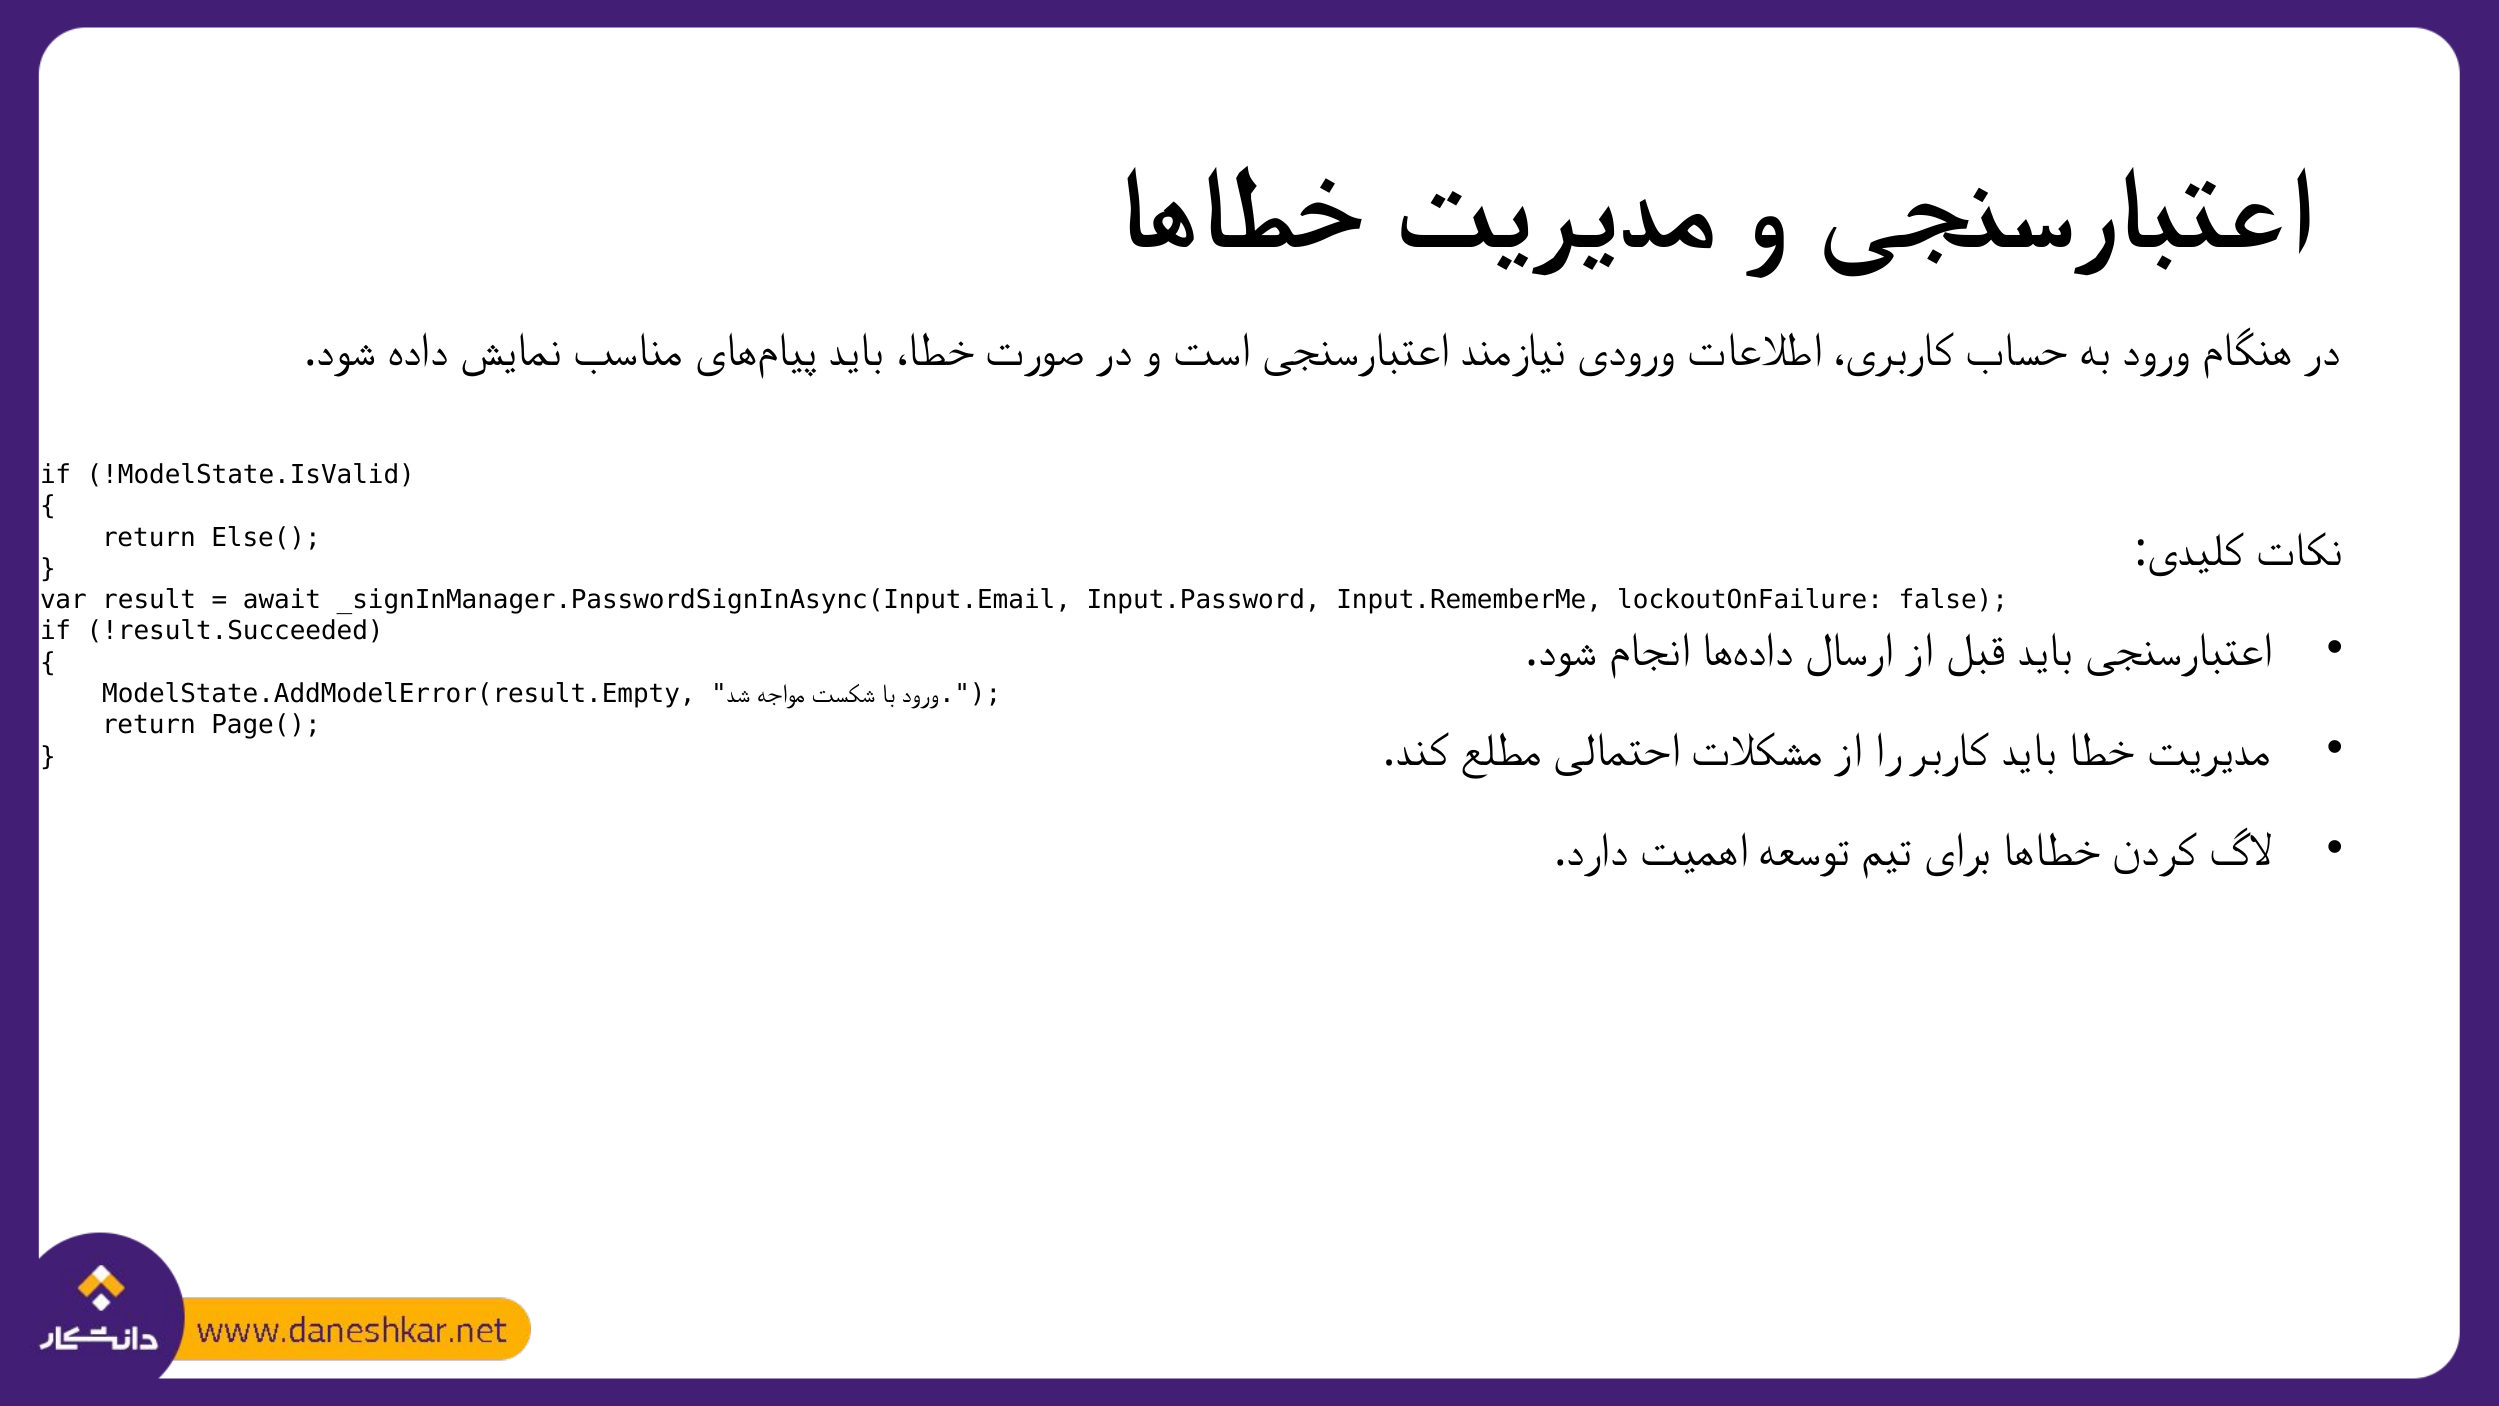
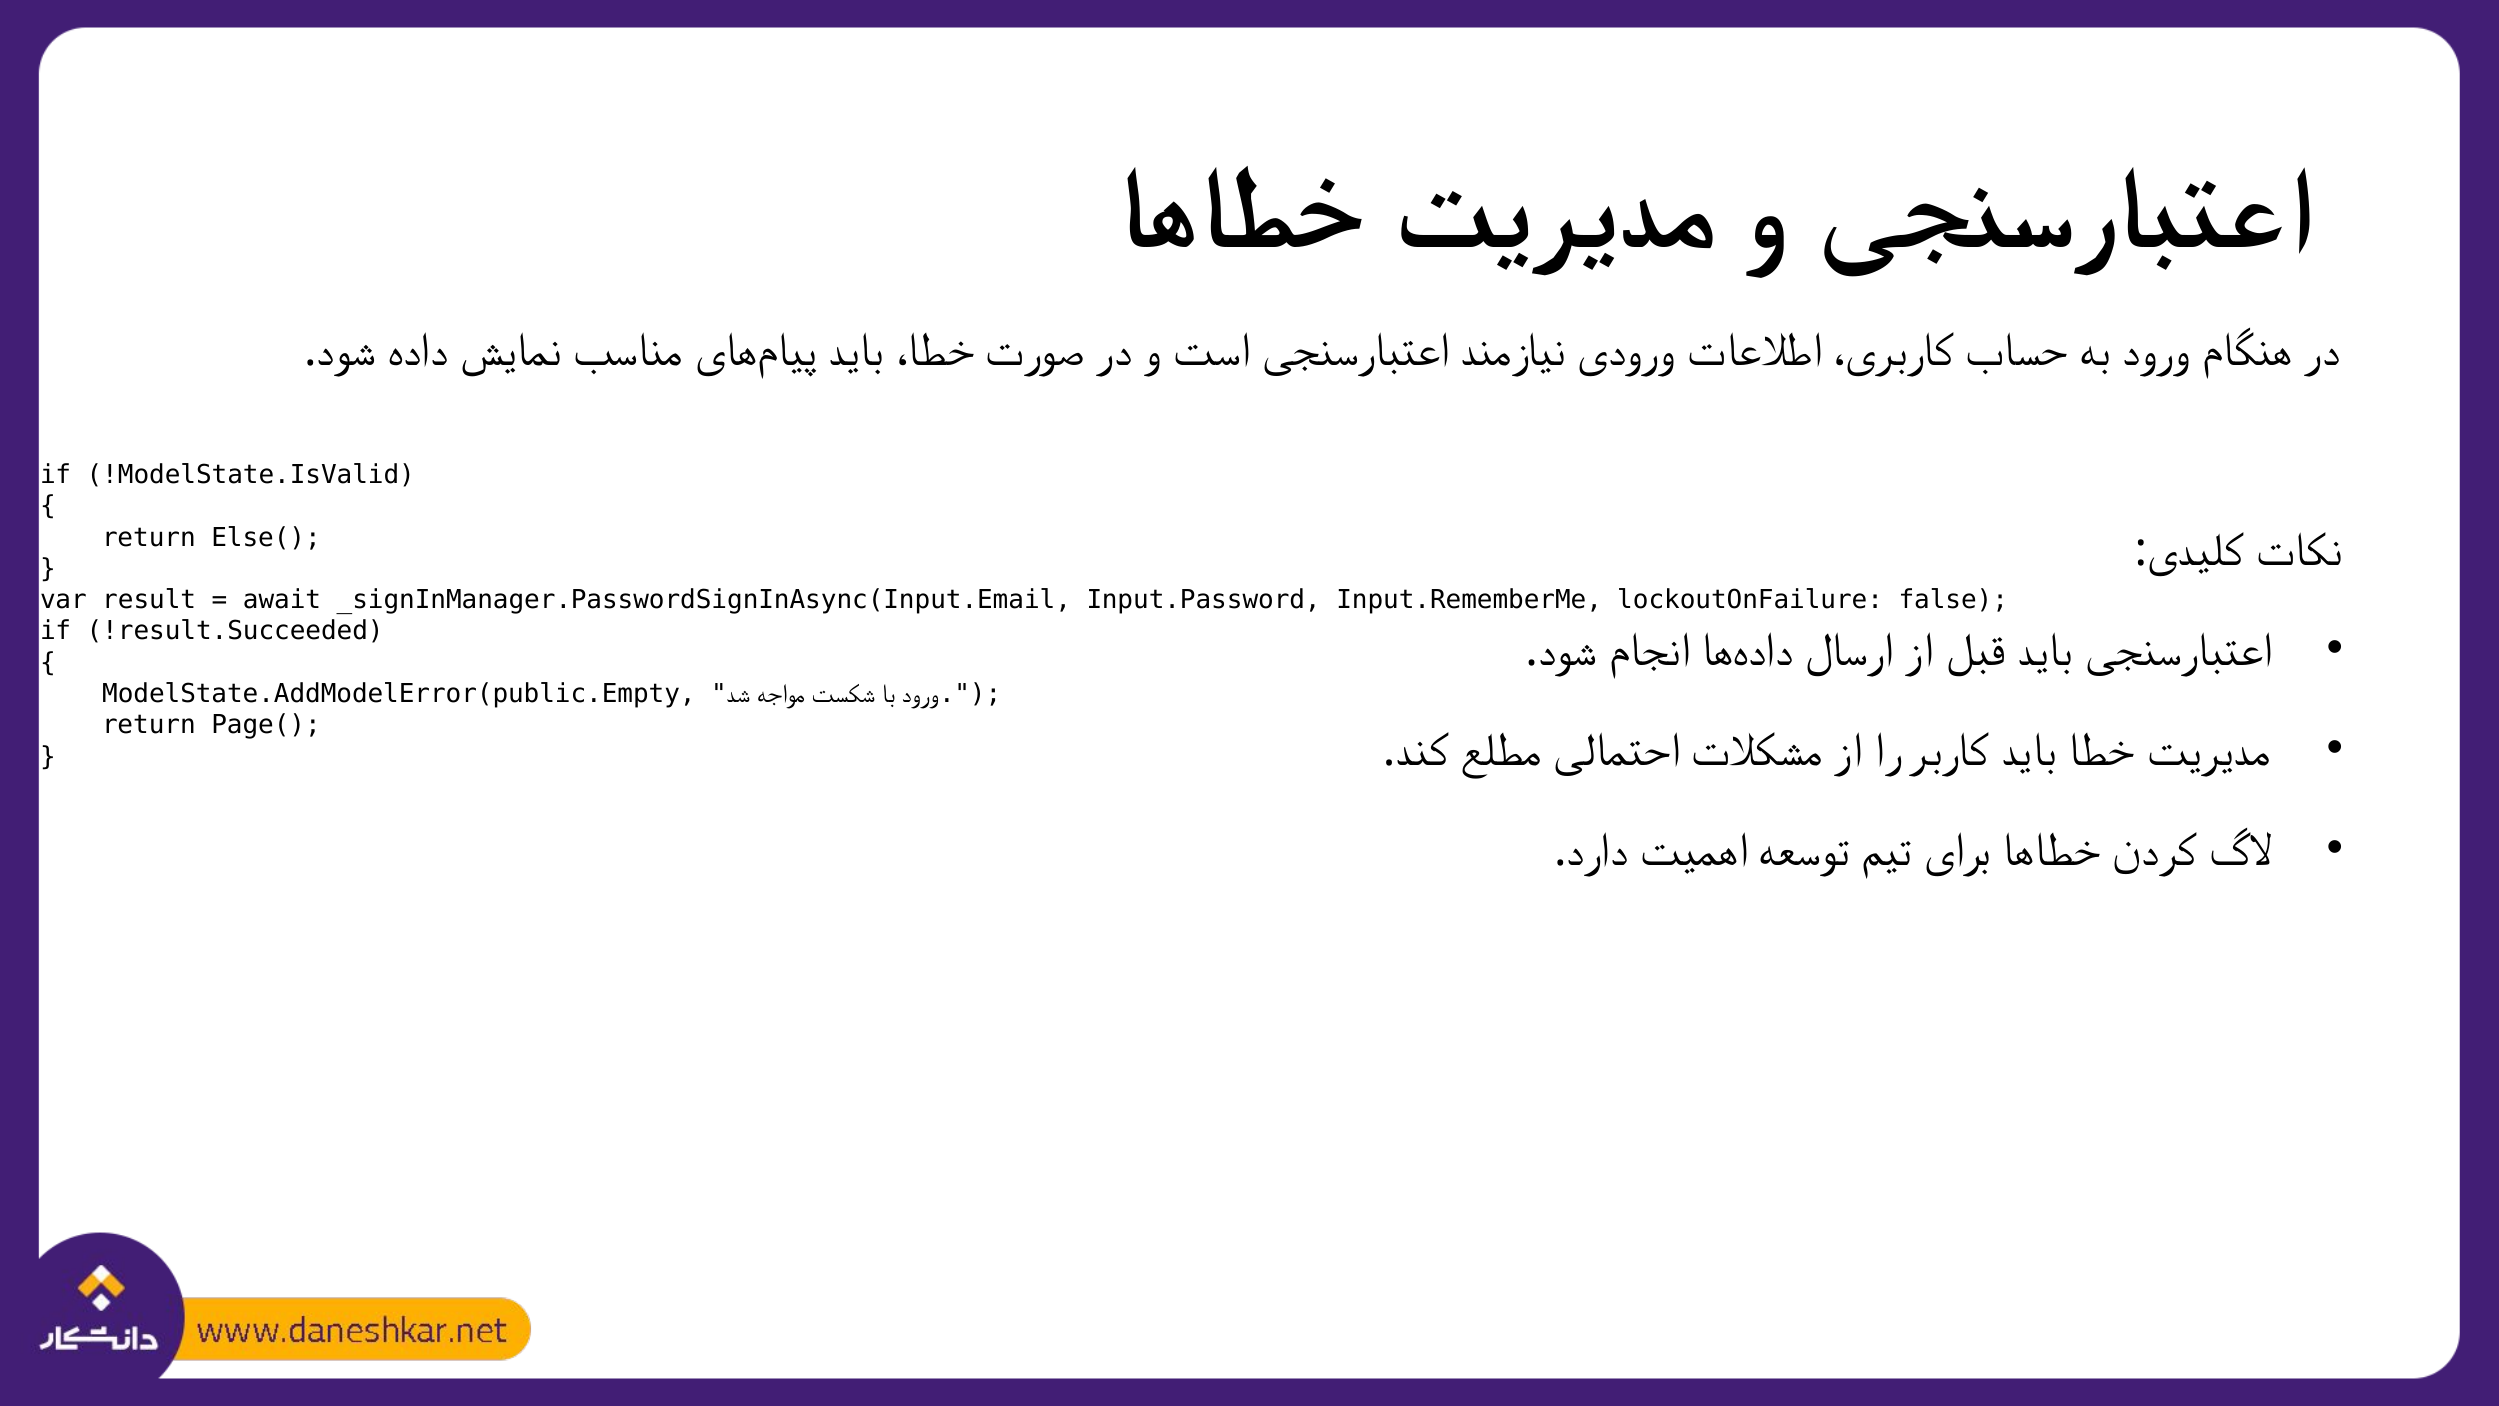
ModelState.AddModelError(result.Empty: ModelState.AddModelError(result.Empty -> ModelState.AddModelError(public.Empty
